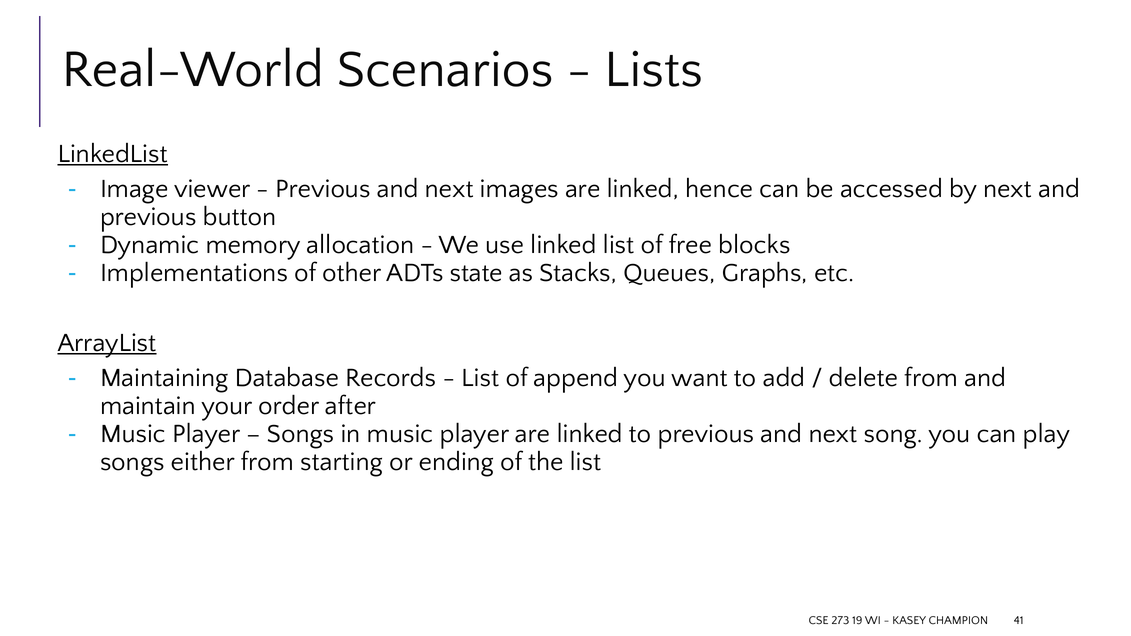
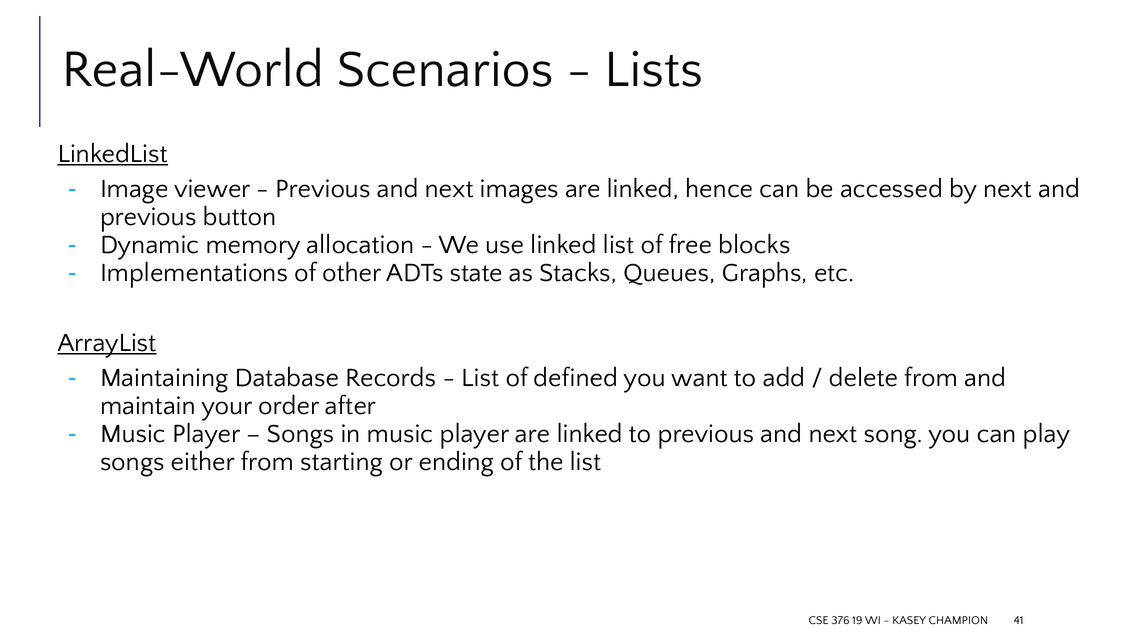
append: append -> defined
273: 273 -> 376
